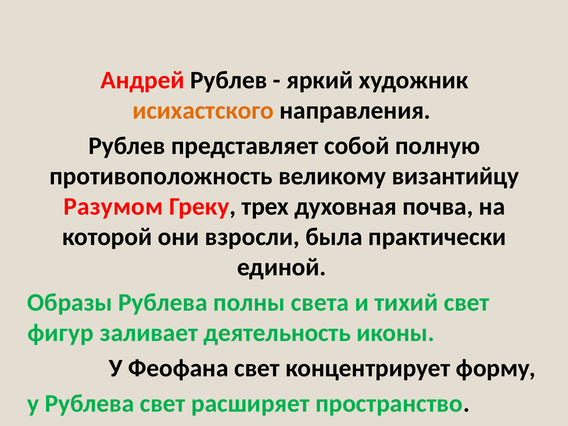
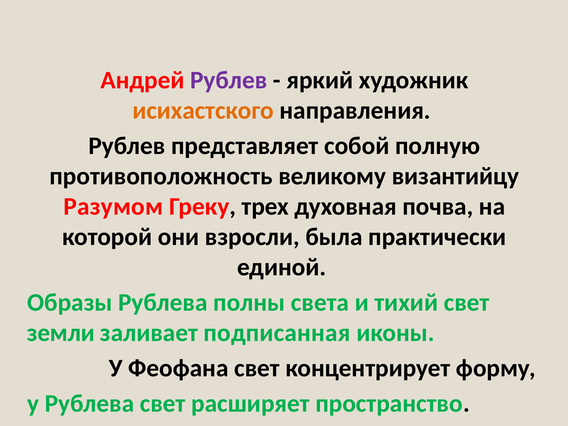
Рублев at (229, 80) colour: black -> purple
фигур: фигур -> земли
деятельность: деятельность -> подписанная
